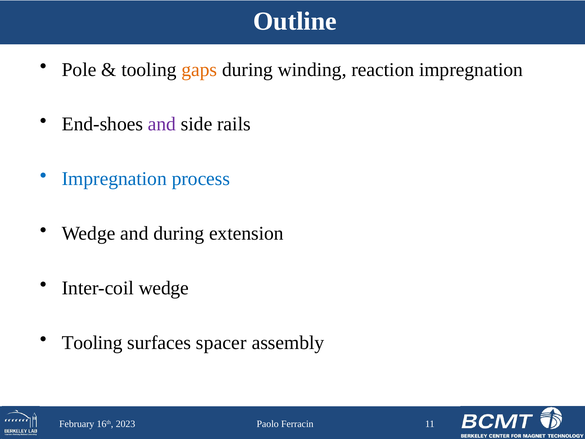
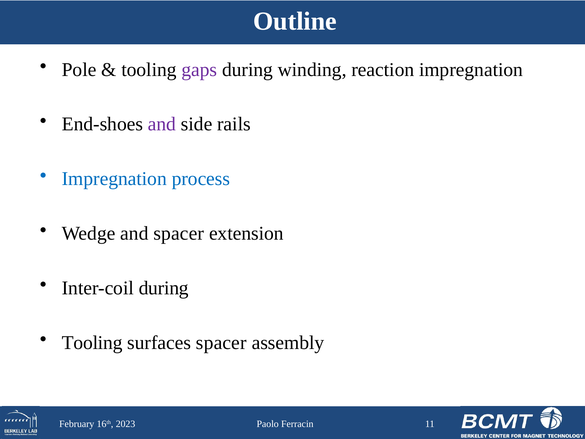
gaps colour: orange -> purple
and during: during -> spacer
Inter-coil wedge: wedge -> during
